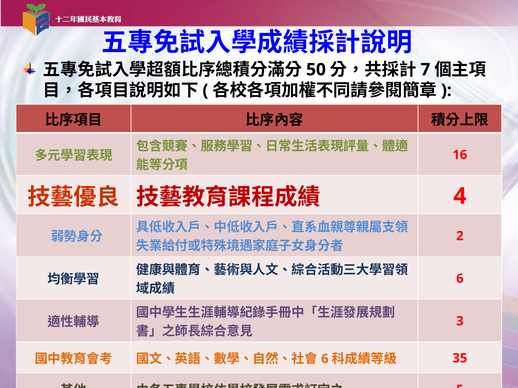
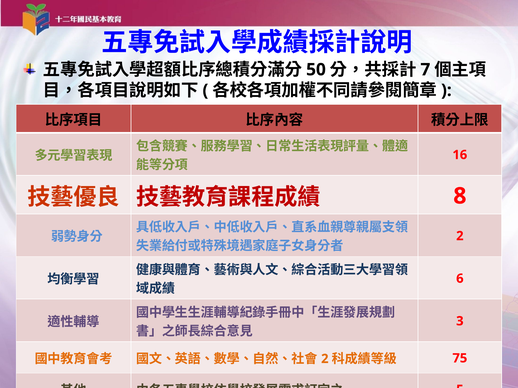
4: 4 -> 8
6 at (325, 359): 6 -> 2
35: 35 -> 75
